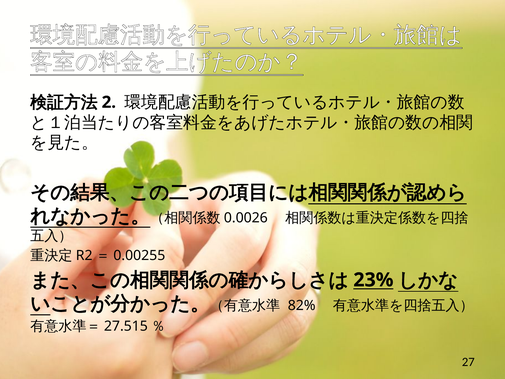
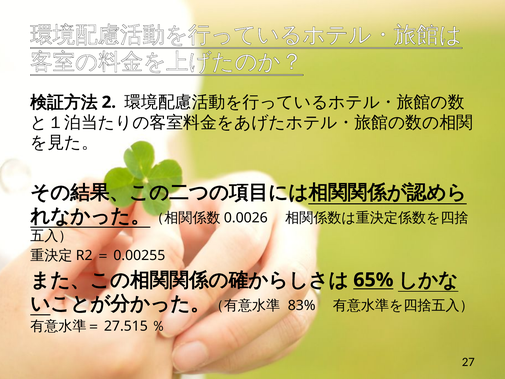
23%: 23% -> 65%
82%: 82% -> 83%
